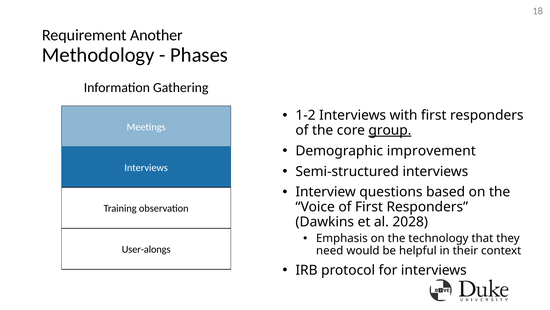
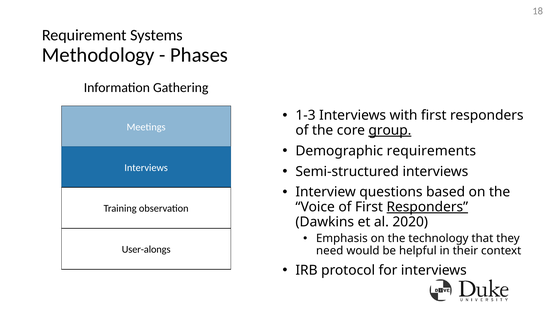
Another: Another -> Systems
1-2: 1-2 -> 1-3
improvement: improvement -> requirements
Responders at (427, 207) underline: none -> present
2028: 2028 -> 2020
